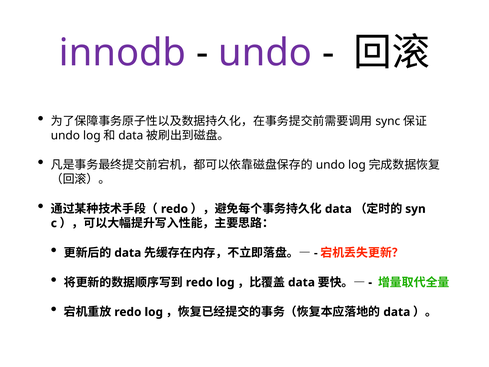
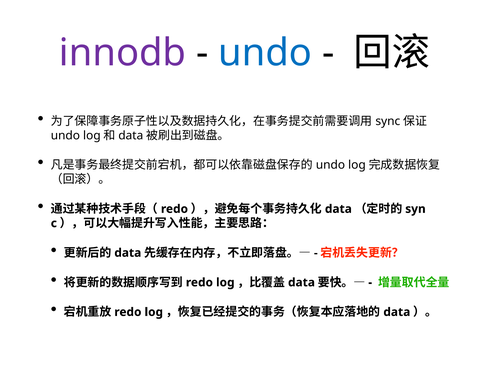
undo at (265, 53) colour: purple -> blue
